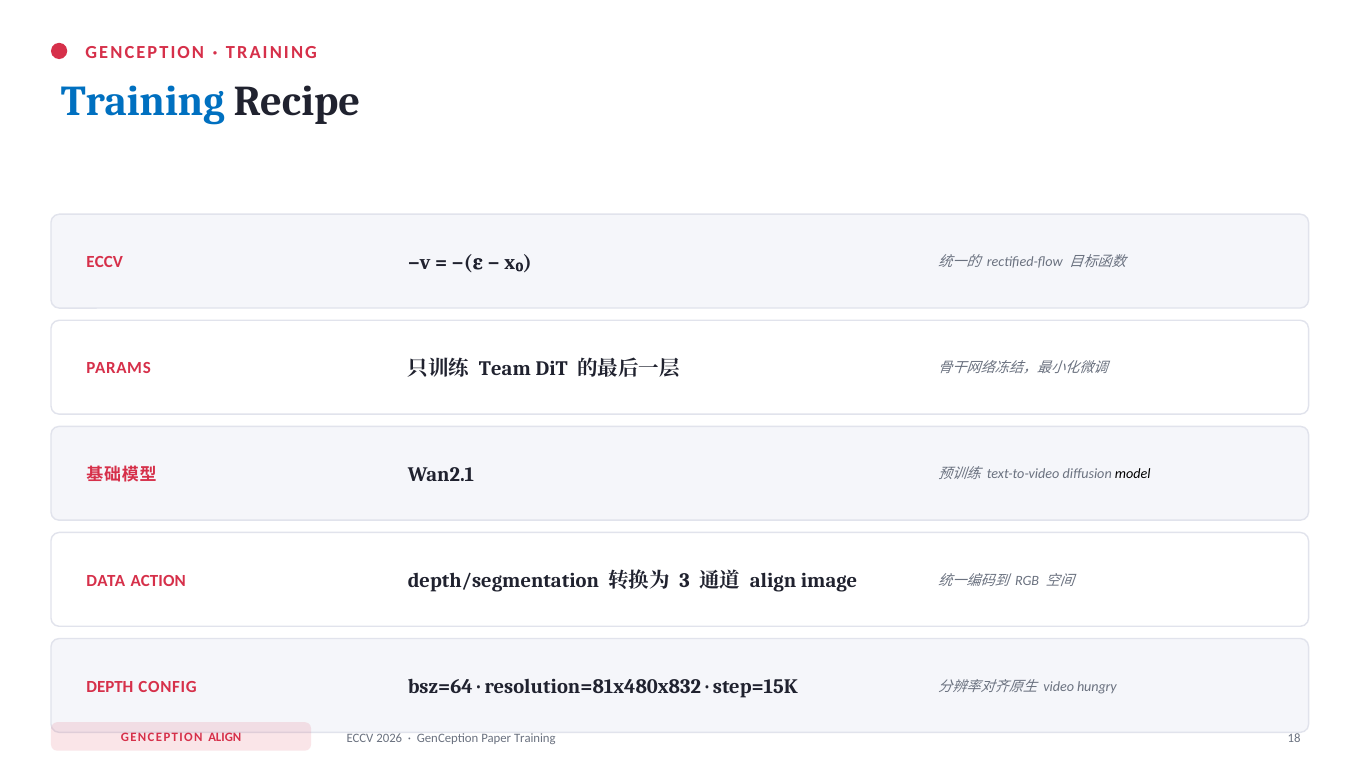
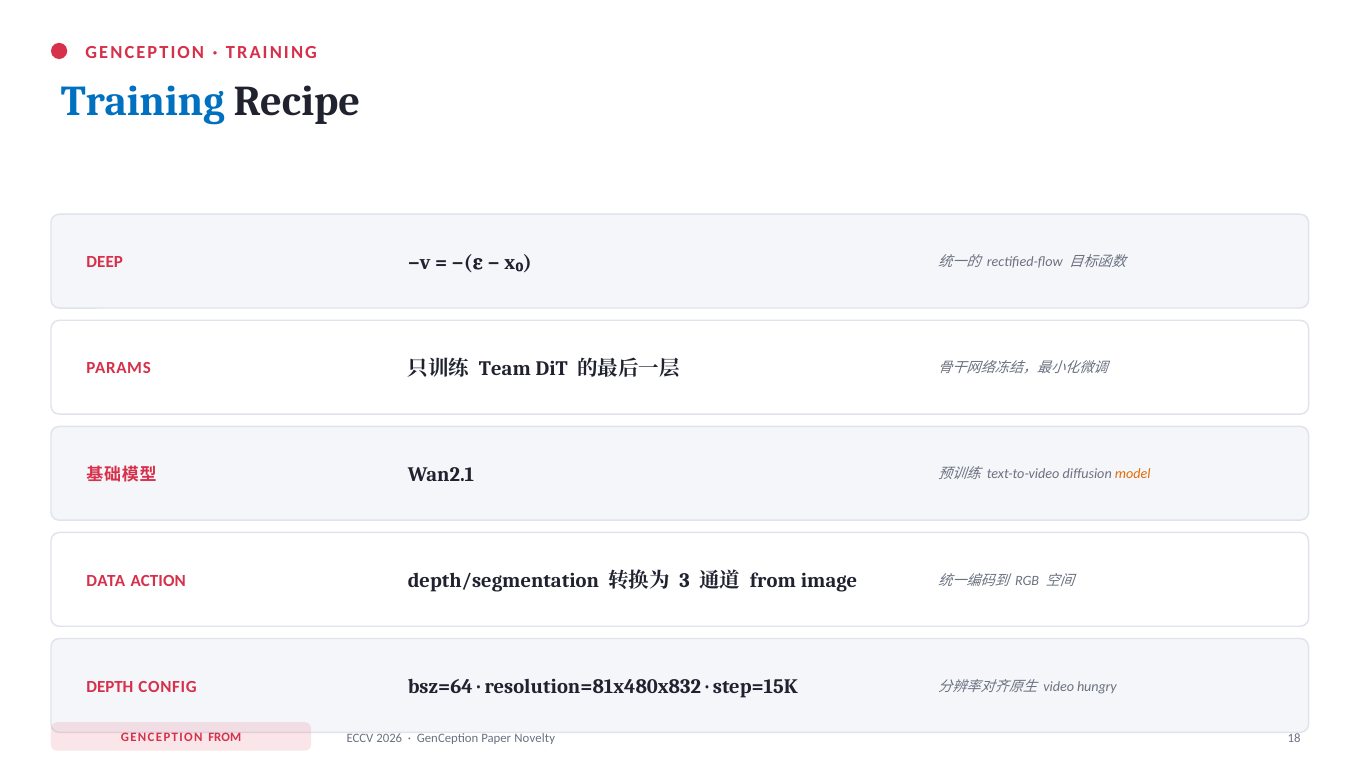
ECCV at (105, 262): ECCV -> DEEP
model colour: black -> orange
align at (773, 581): align -> from
GENCEPTION ALIGN: ALIGN -> FROM
Paper Training: Training -> Novelty
